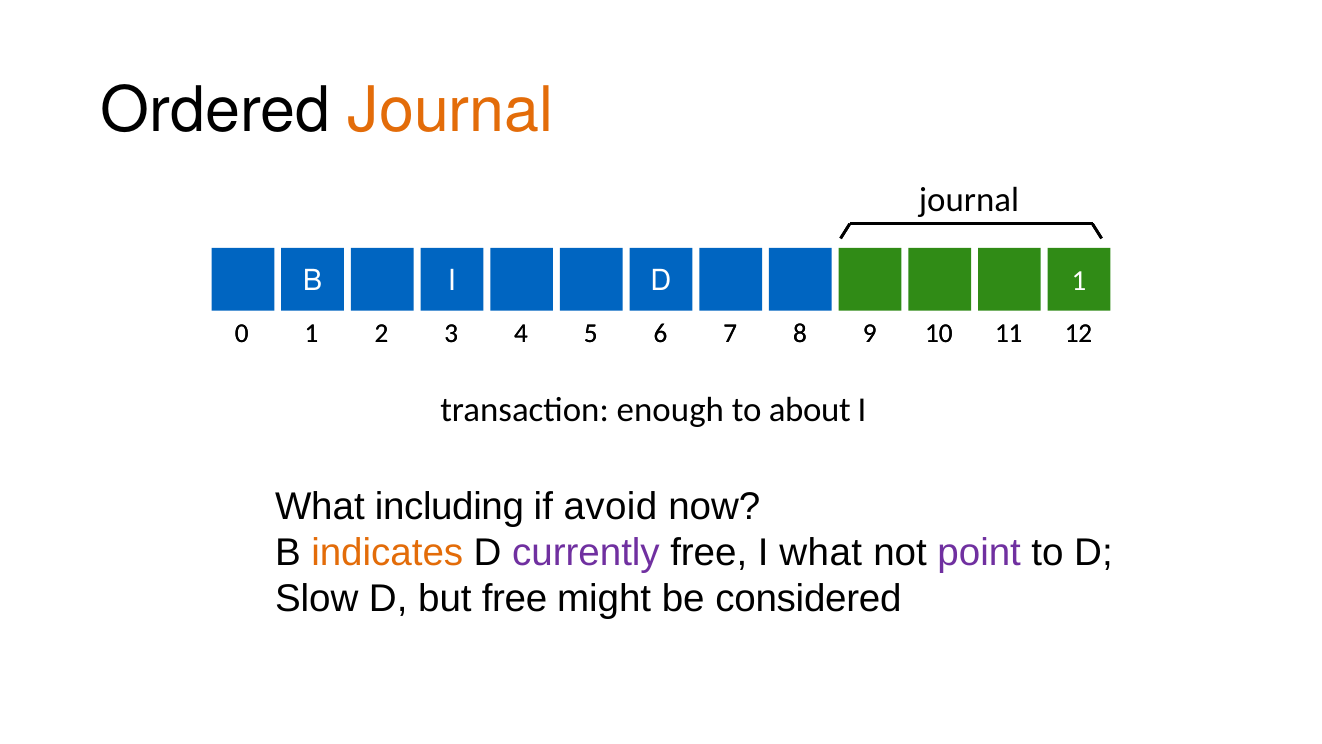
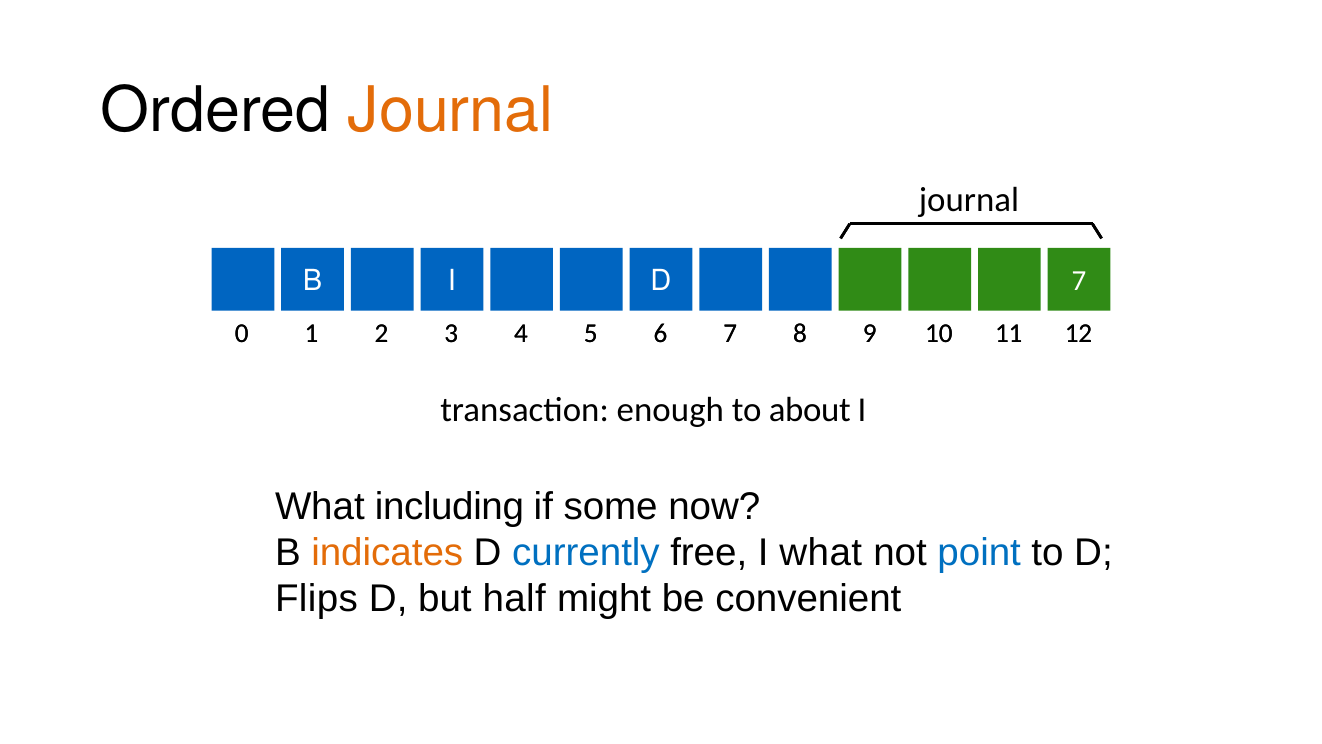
B 1: 1 -> 7
avoid: avoid -> some
currently colour: purple -> blue
point colour: purple -> blue
Slow: Slow -> Flips
but free: free -> half
considered: considered -> convenient
